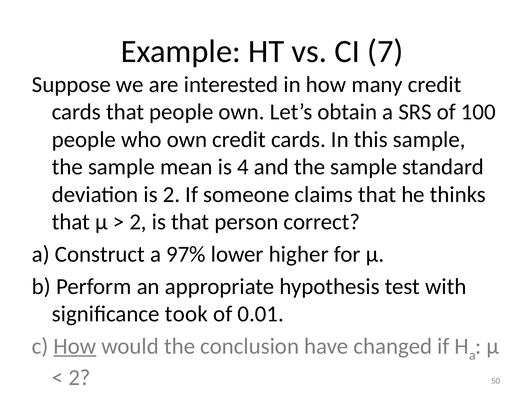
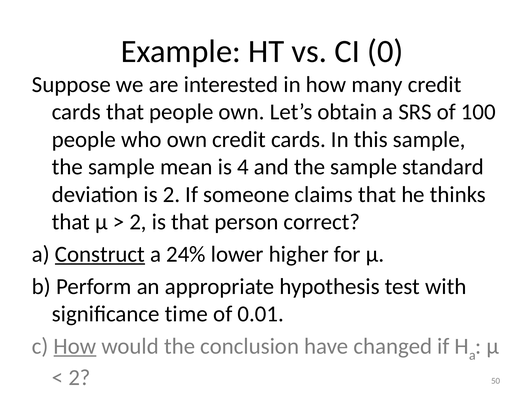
7: 7 -> 0
Construct underline: none -> present
97%: 97% -> 24%
took: took -> time
